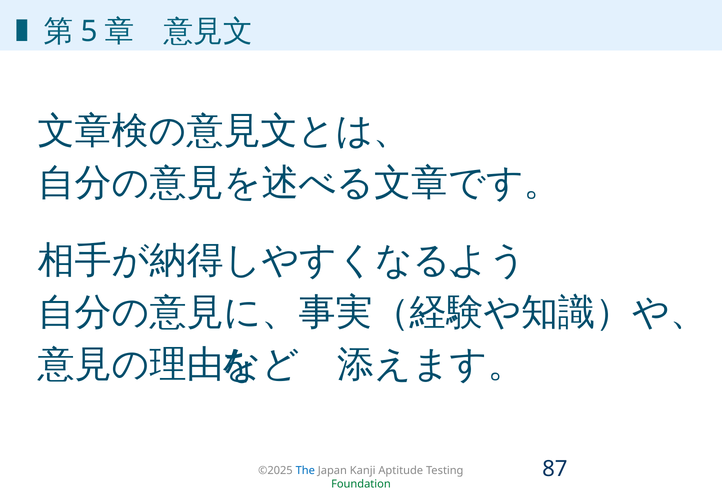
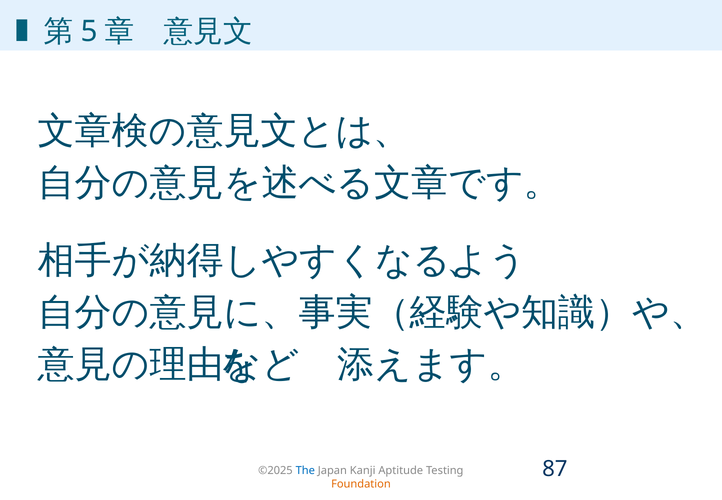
Foundation colour: green -> orange
